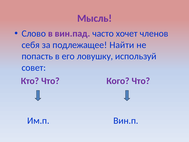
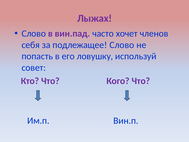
Мысль: Мысль -> Лыжах
подлежащее Найти: Найти -> Слово
